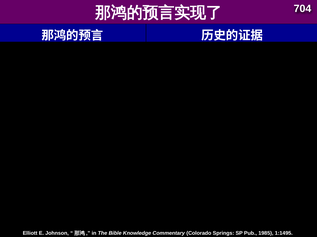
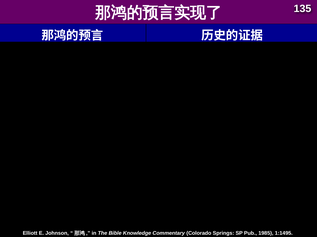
704: 704 -> 135
